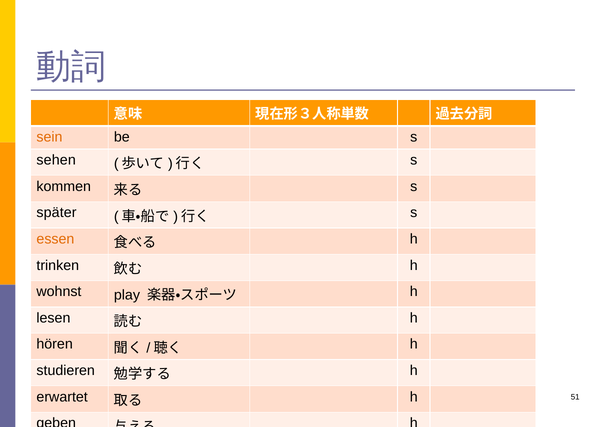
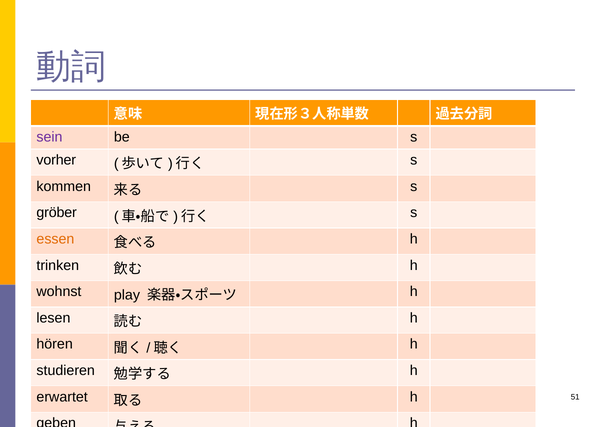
sein colour: orange -> purple
sehen: sehen -> vorher
später: später -> gröber
